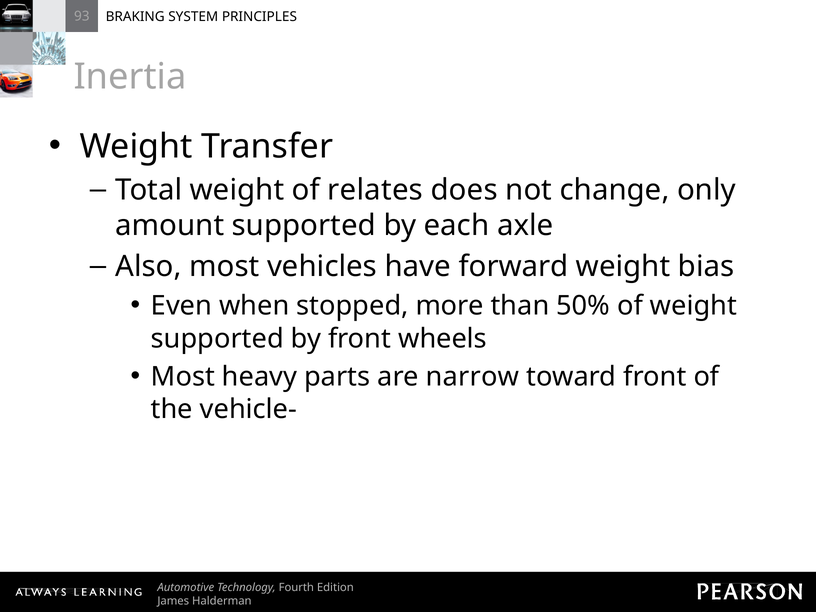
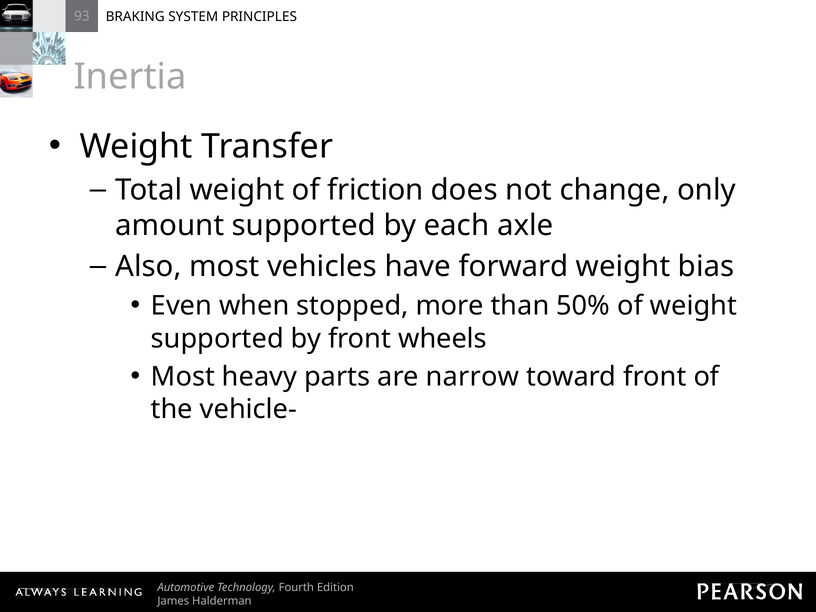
relates: relates -> friction
